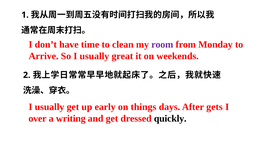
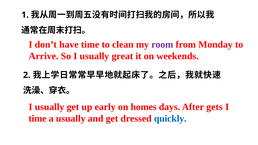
things: things -> homes
over at (38, 119): over -> time
a writing: writing -> usually
quickly colour: black -> blue
